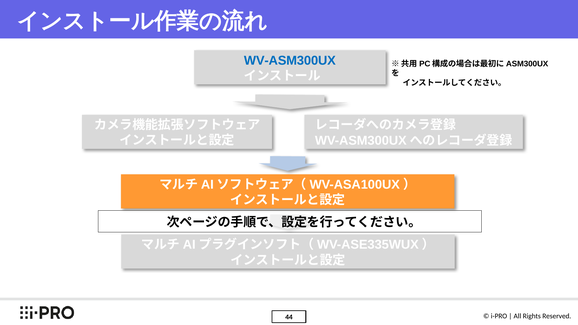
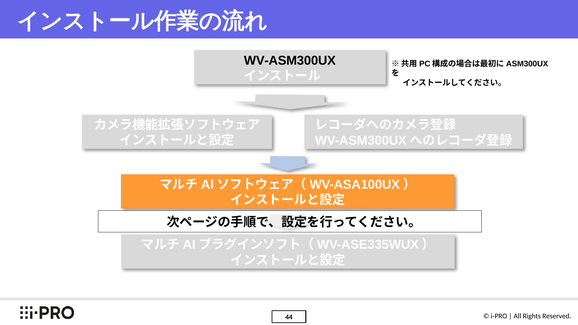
WV-ASM300UX colour: blue -> black
